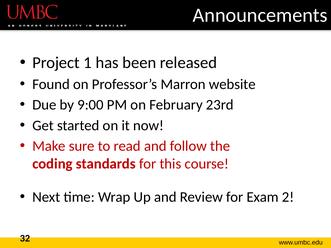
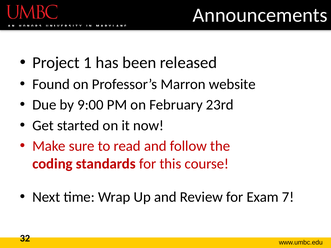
2: 2 -> 7
